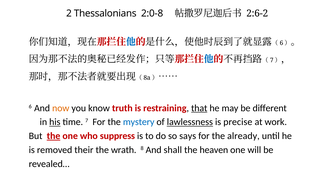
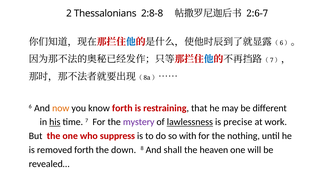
2:0-8: 2:0-8 -> 2:8-8
2:6-2: 2:6-2 -> 2:6-7
know truth: truth -> forth
that underline: present -> none
mystery colour: blue -> purple
the at (54, 136) underline: present -> none
says: says -> with
already: already -> nothing
removed their: their -> forth
wrath: wrath -> down
